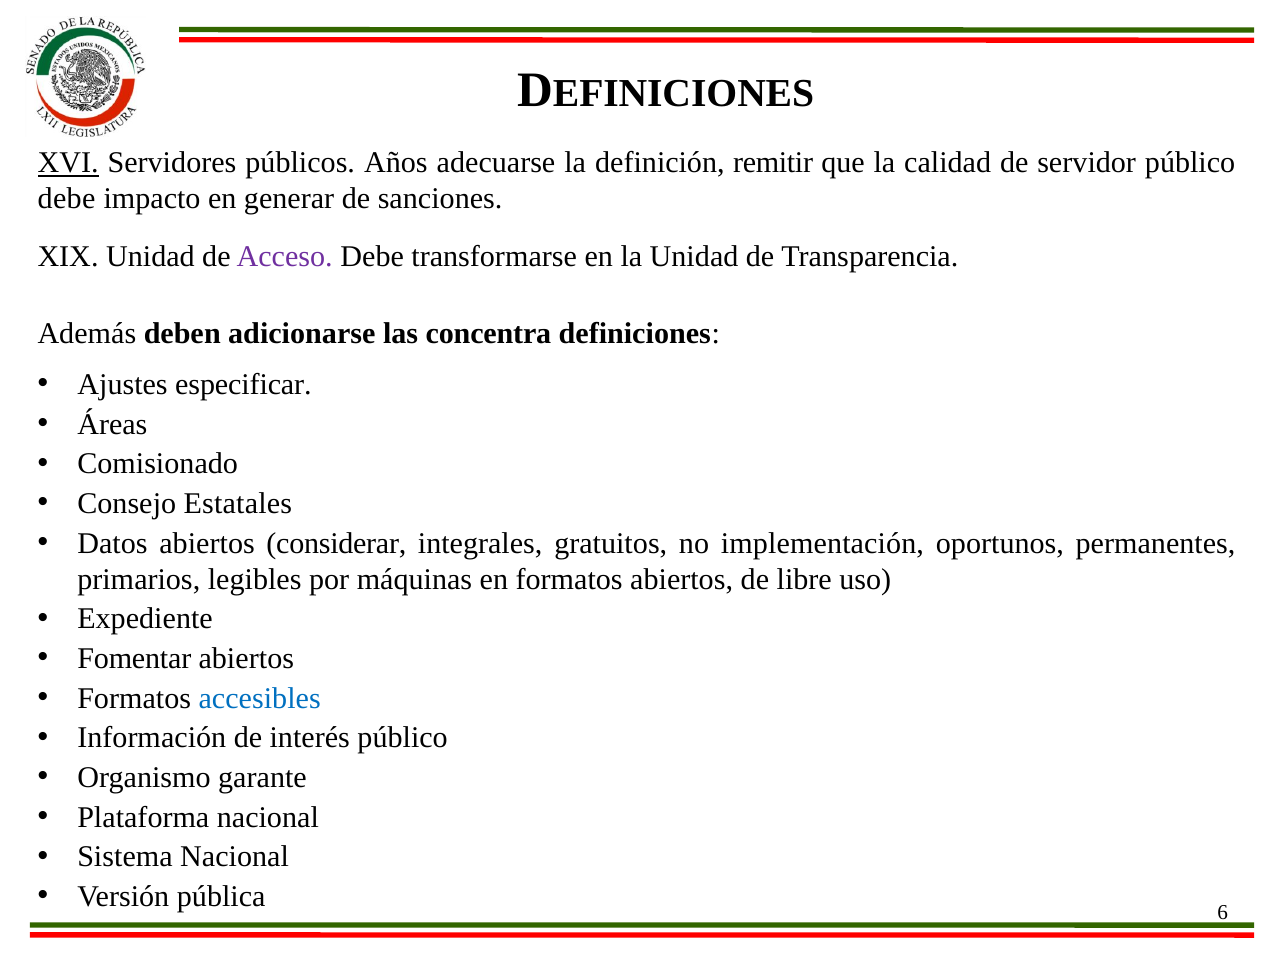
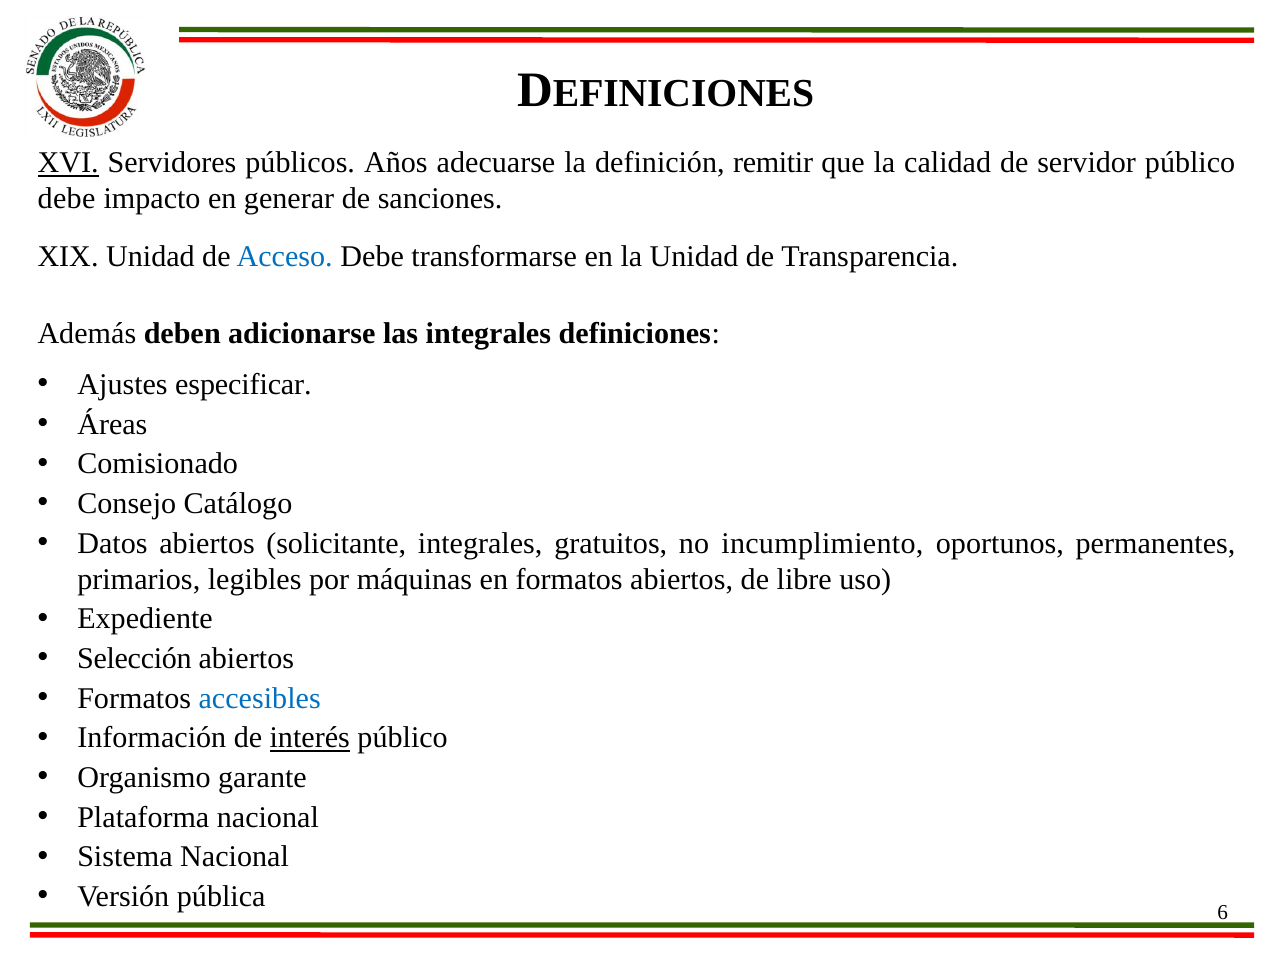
Acceso colour: purple -> blue
las concentra: concentra -> integrales
Estatales: Estatales -> Catálogo
considerar: considerar -> solicitante
implementación: implementación -> incumplimiento
Fomentar: Fomentar -> Selección
interés underline: none -> present
